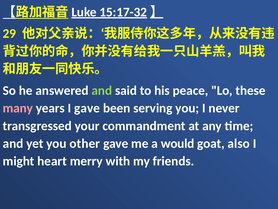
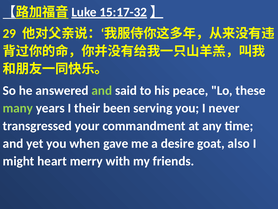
many colour: pink -> light green
I gave: gave -> their
other: other -> when
would: would -> desire
